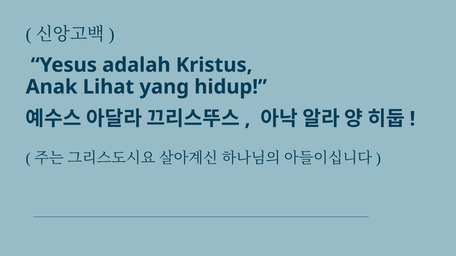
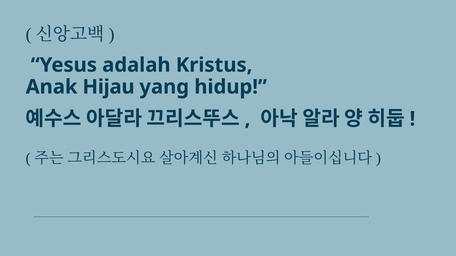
Lihat: Lihat -> Hijau
